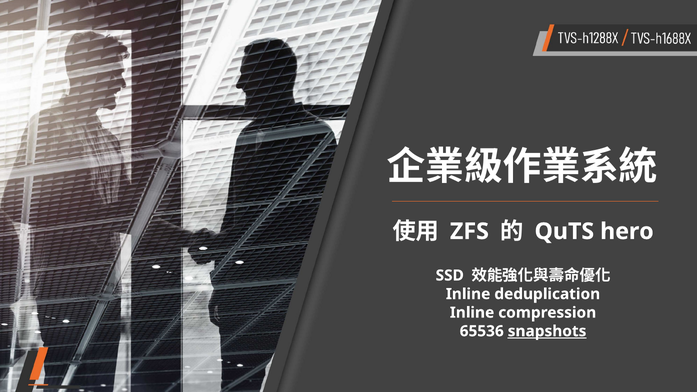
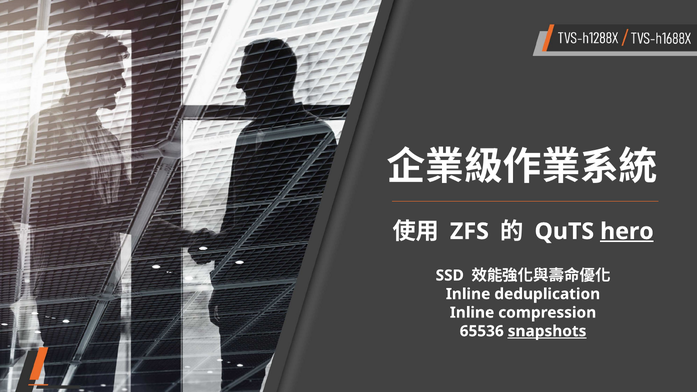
hero underline: none -> present
